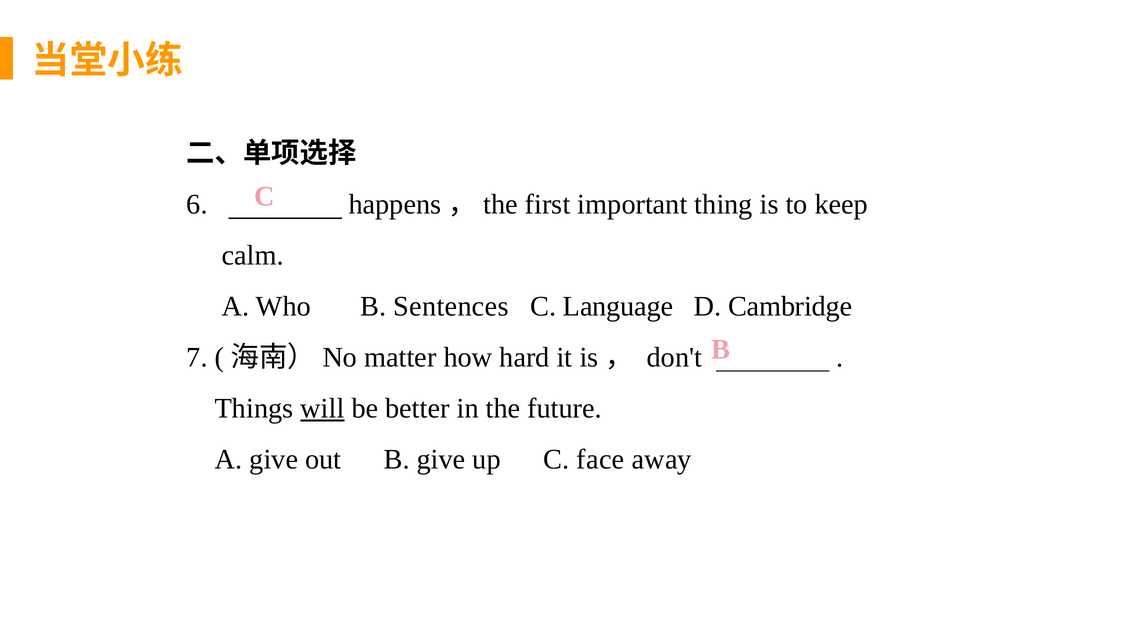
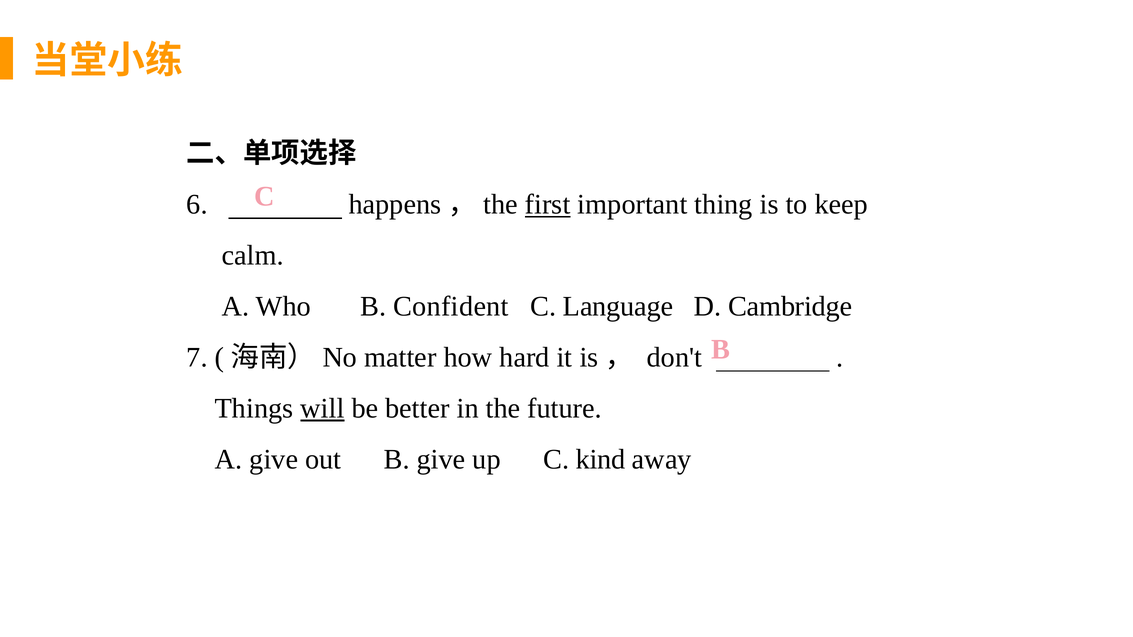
first underline: none -> present
Sentences: Sentences -> Confident
face: face -> kind
